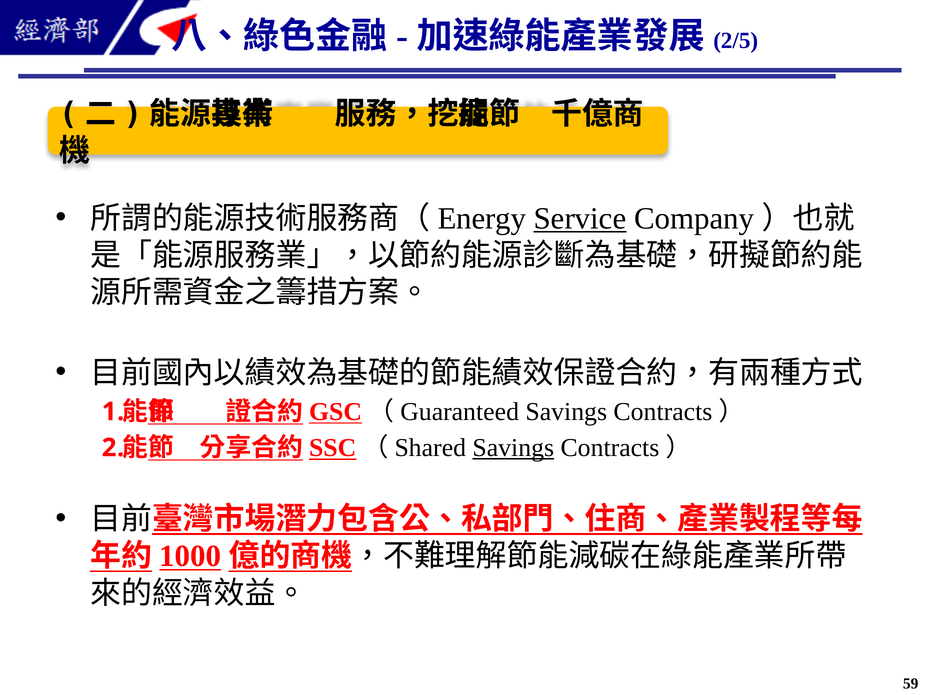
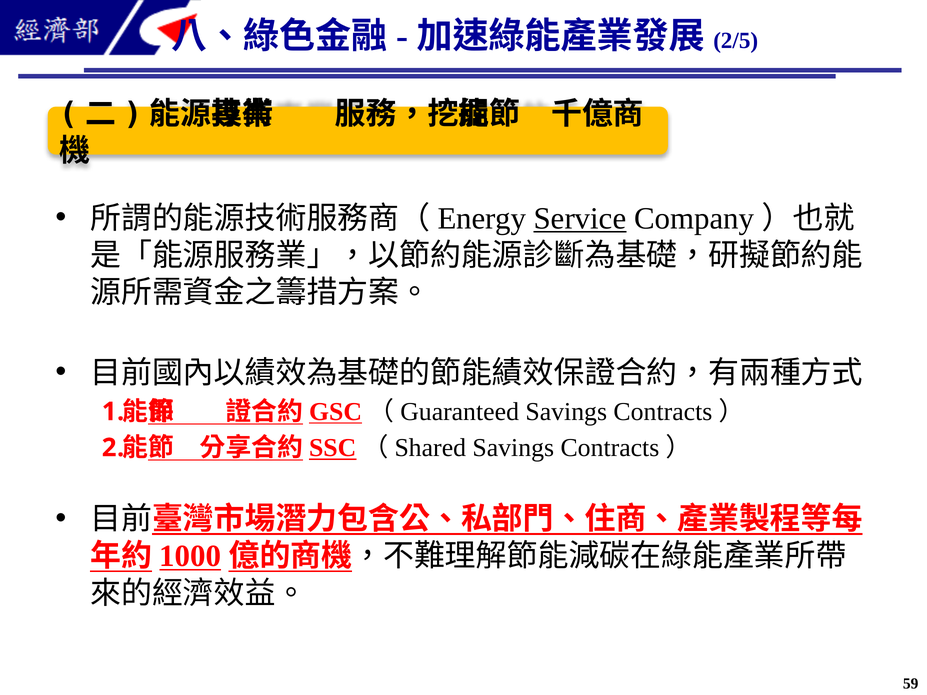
Savings at (513, 448) underline: present -> none
